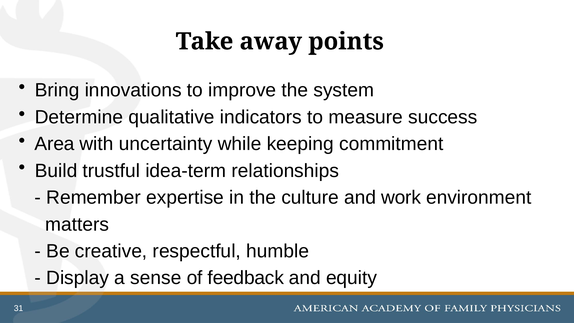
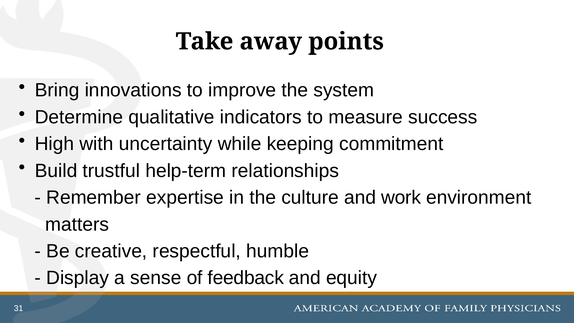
Area: Area -> High
idea-term: idea-term -> help-term
